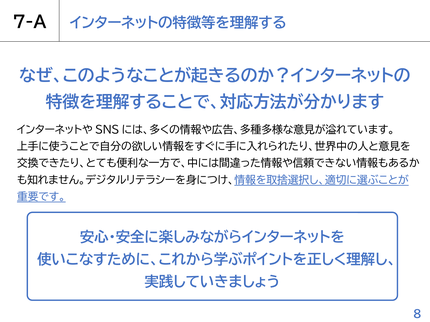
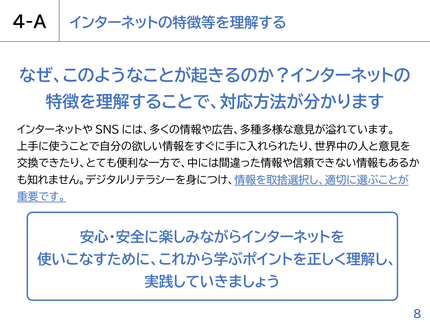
7-A: 7-A -> 4-A
